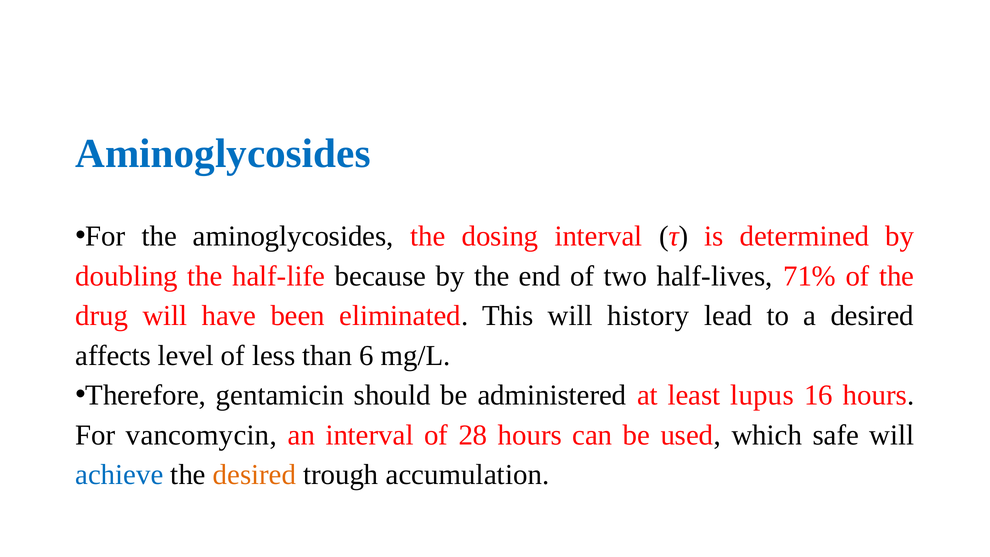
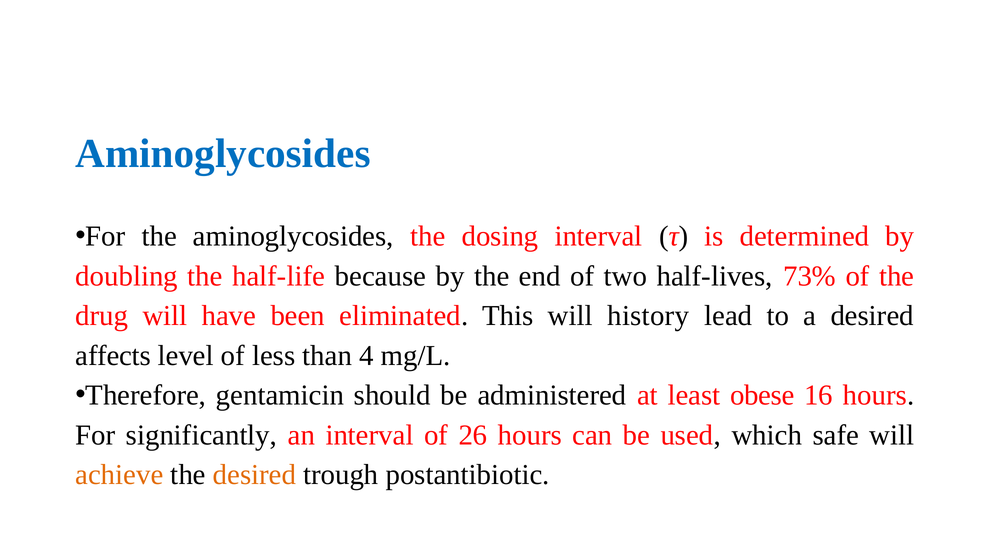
71%: 71% -> 73%
6: 6 -> 4
lupus: lupus -> obese
vancomycin: vancomycin -> significantly
28: 28 -> 26
achieve colour: blue -> orange
accumulation: accumulation -> postantibiotic
